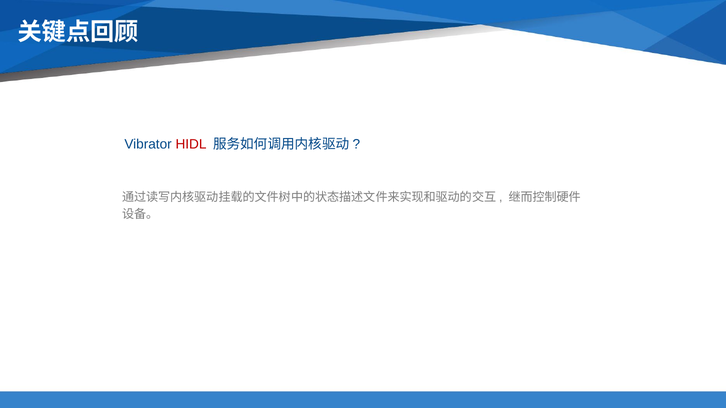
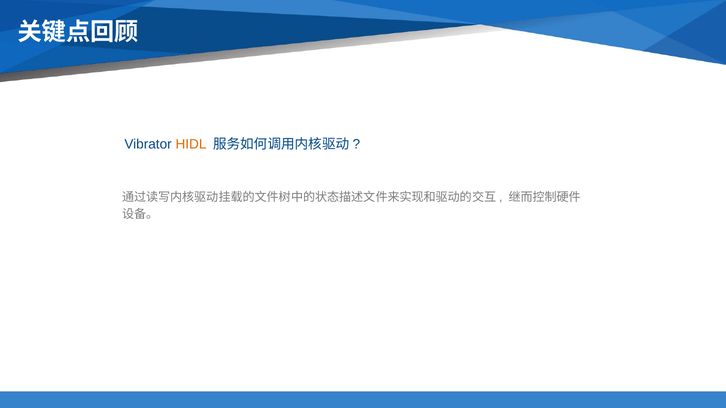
HIDL colour: red -> orange
